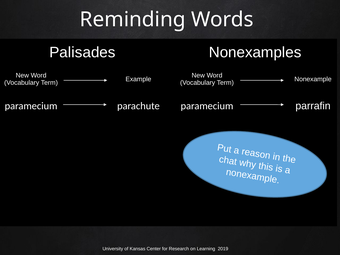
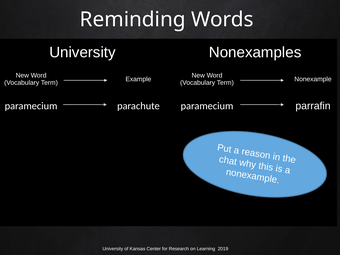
Palisades at (82, 52): Palisades -> University
